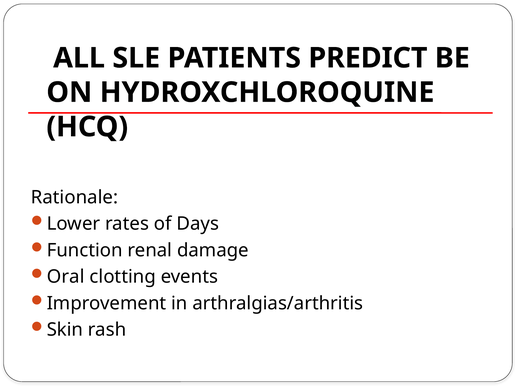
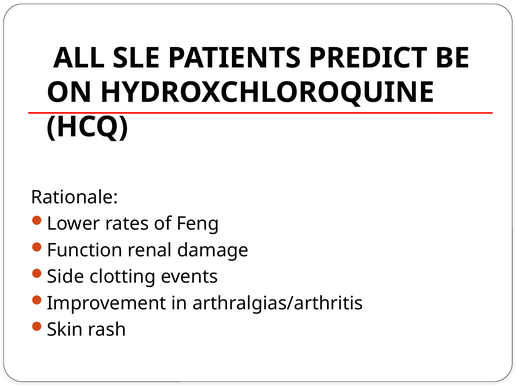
Days: Days -> Feng
Oral: Oral -> Side
